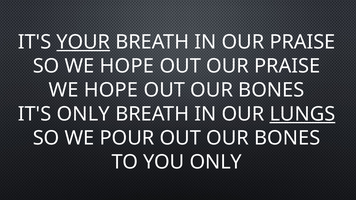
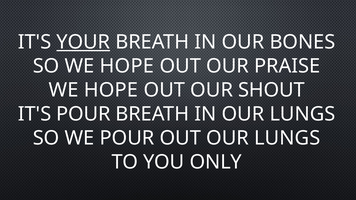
IN OUR PRAISE: PRAISE -> BONES
BONES at (271, 90): BONES -> SHOUT
IT'S ONLY: ONLY -> POUR
LUNGS at (302, 114) underline: present -> none
POUR OUT OUR BONES: BONES -> LUNGS
